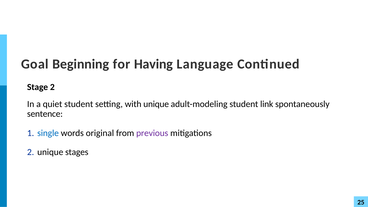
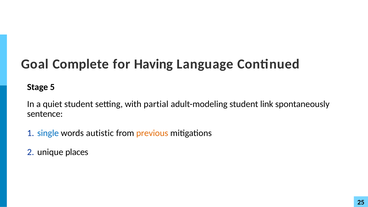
Beginning: Beginning -> Complete
Stage 2: 2 -> 5
with unique: unique -> partial
original: original -> autistic
previous colour: purple -> orange
stages: stages -> places
